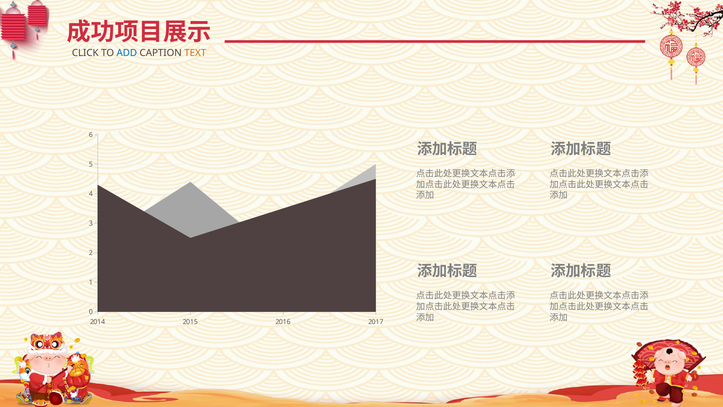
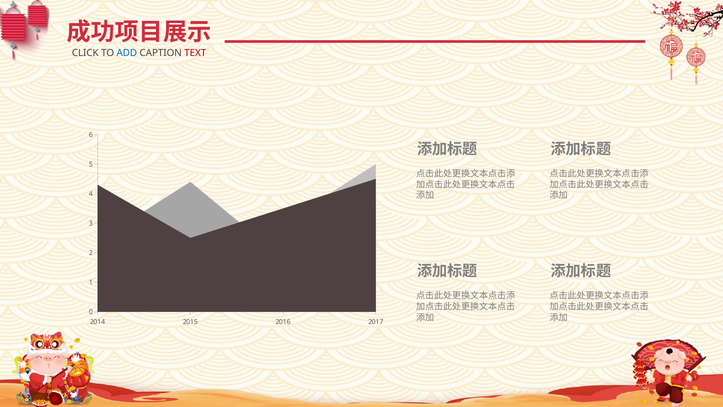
TEXT colour: orange -> red
